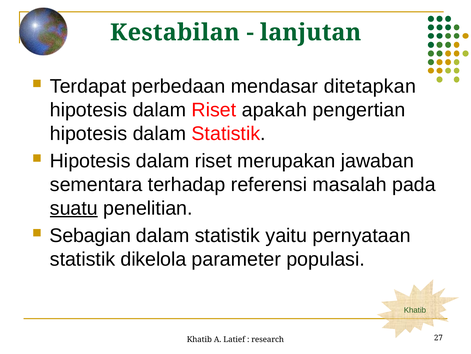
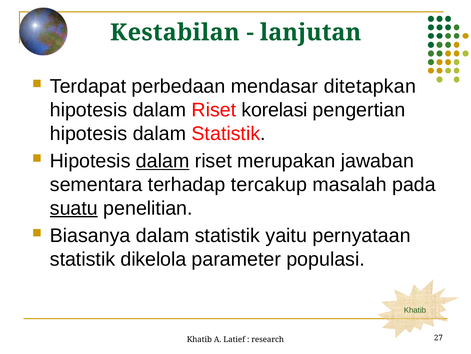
apakah: apakah -> korelasi
dalam at (163, 161) underline: none -> present
referensi: referensi -> tercakup
Sebagian: Sebagian -> Biasanya
